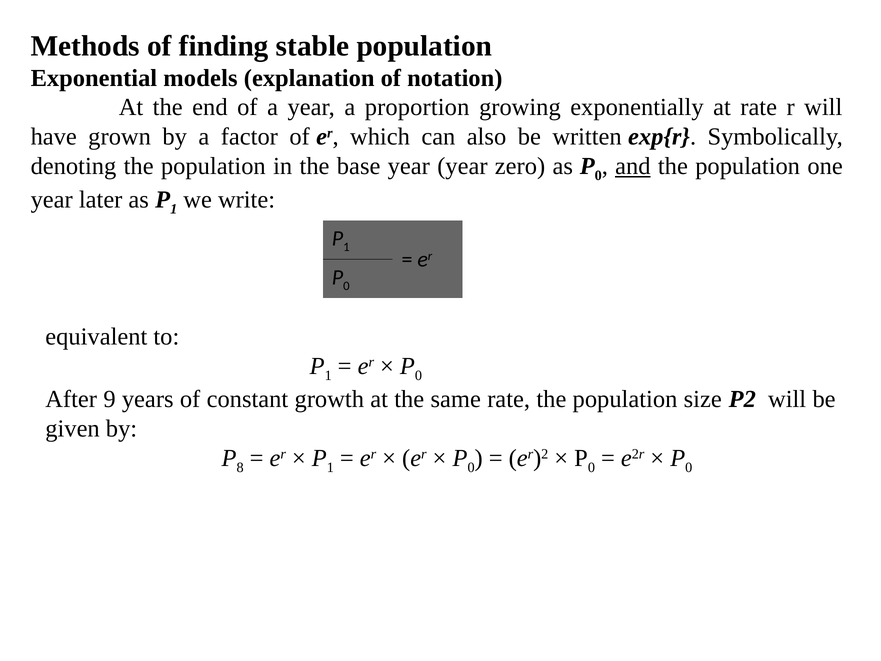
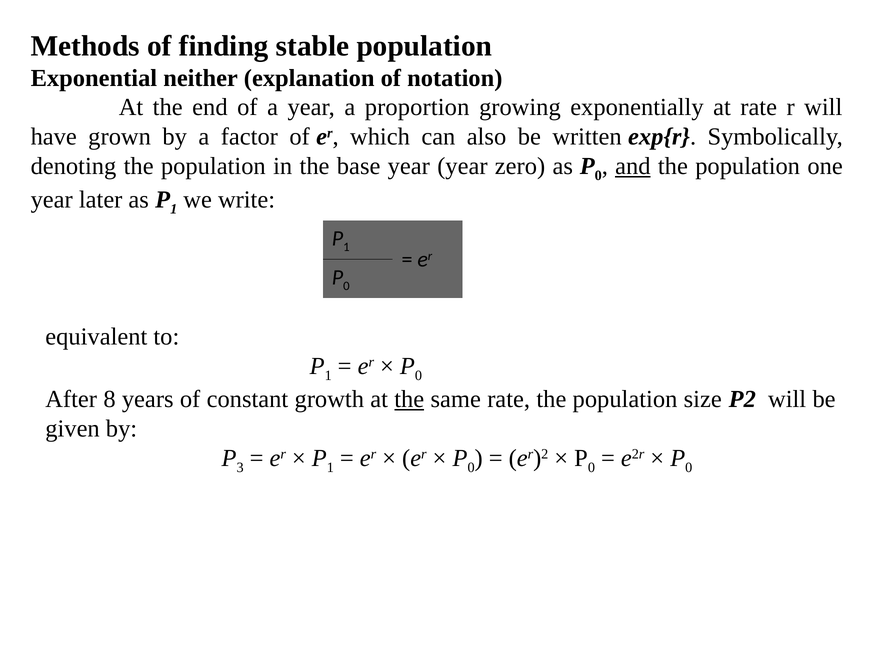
models: models -> neither
9: 9 -> 8
the at (409, 399) underline: none -> present
8: 8 -> 3
